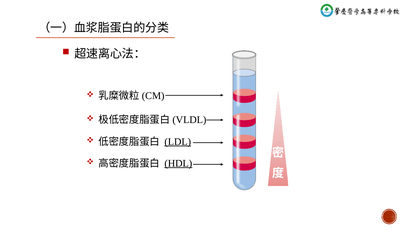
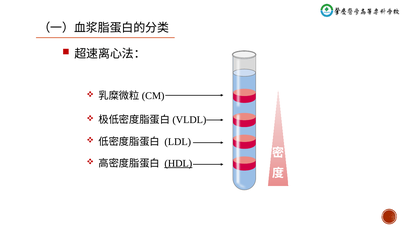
LDL underline: present -> none
